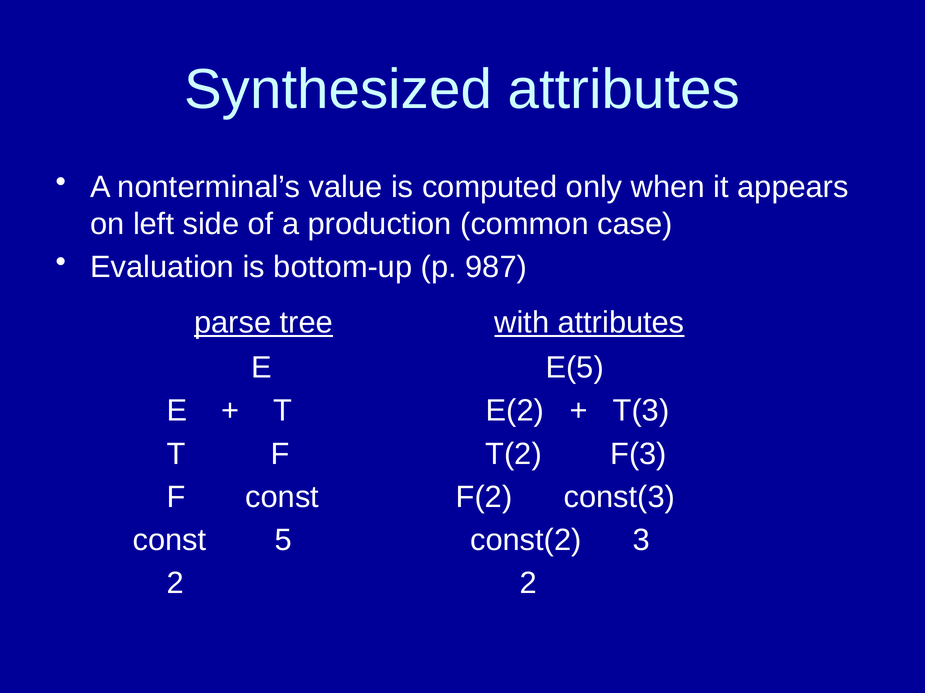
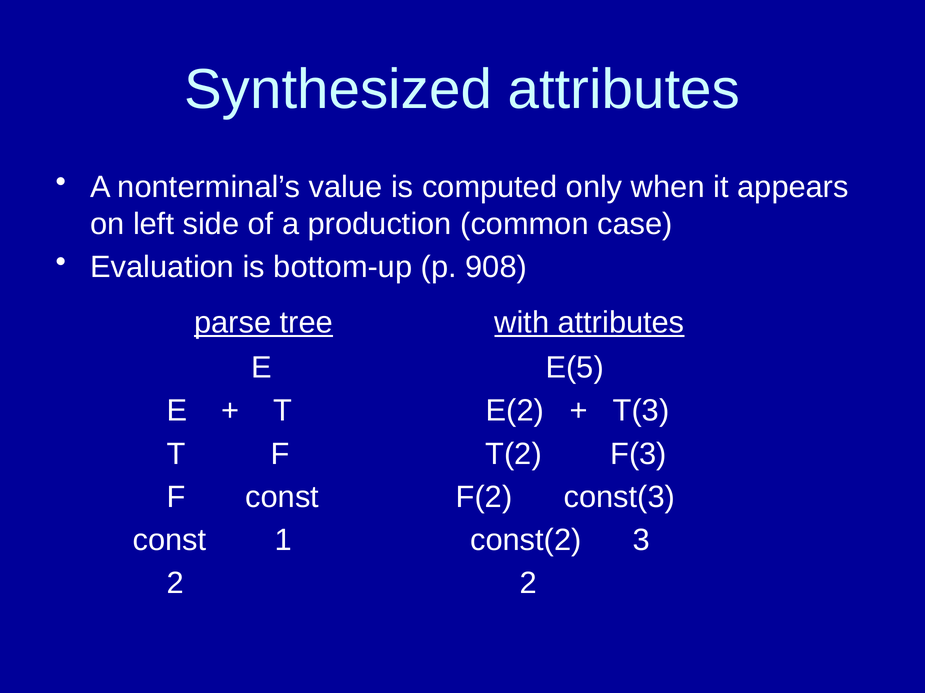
987: 987 -> 908
5: 5 -> 1
